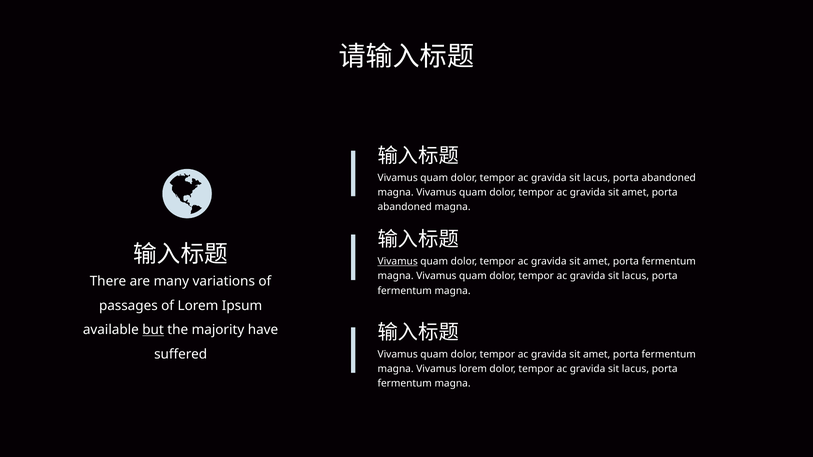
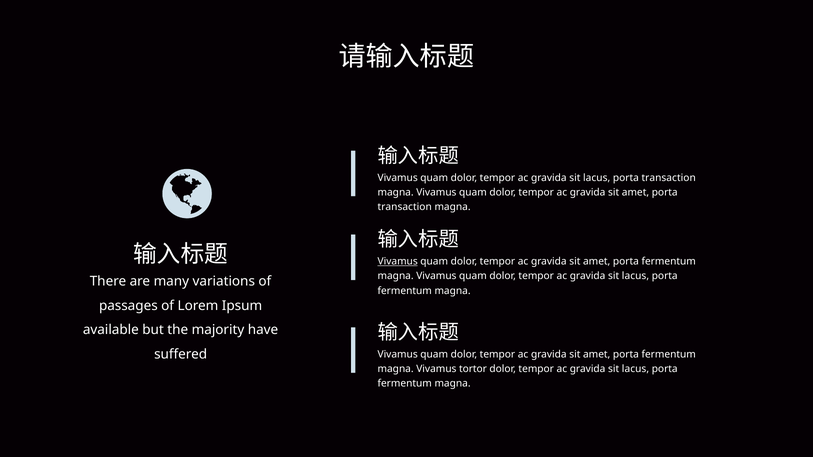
abandoned at (669, 178): abandoned -> transaction
abandoned at (405, 207): abandoned -> transaction
but underline: present -> none
Vivamus lorem: lorem -> tortor
